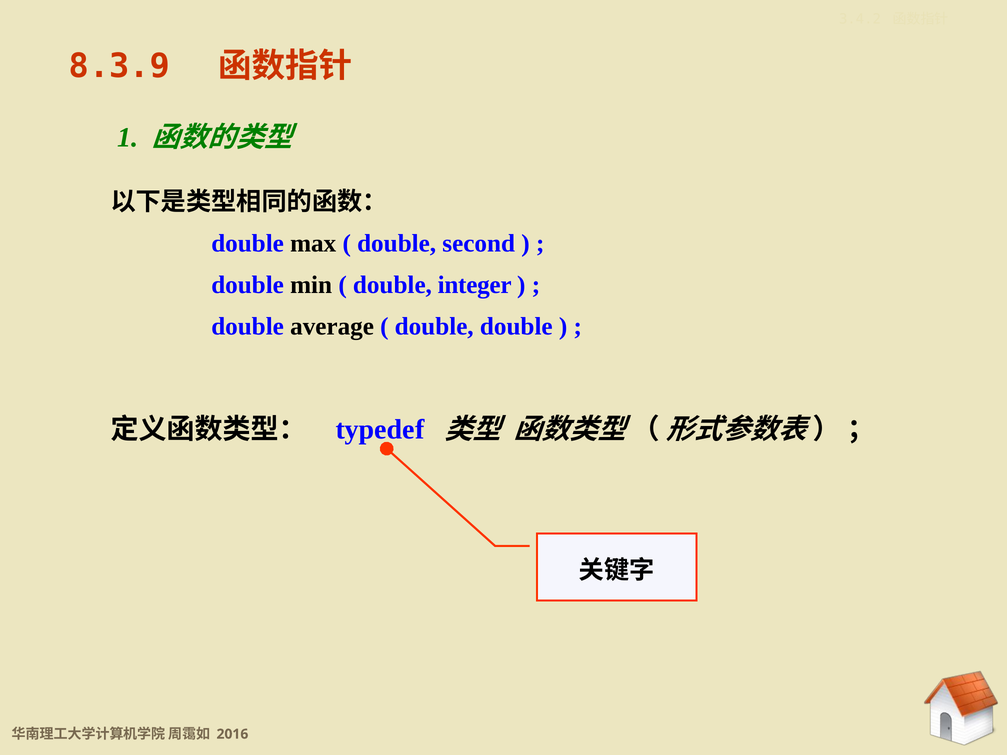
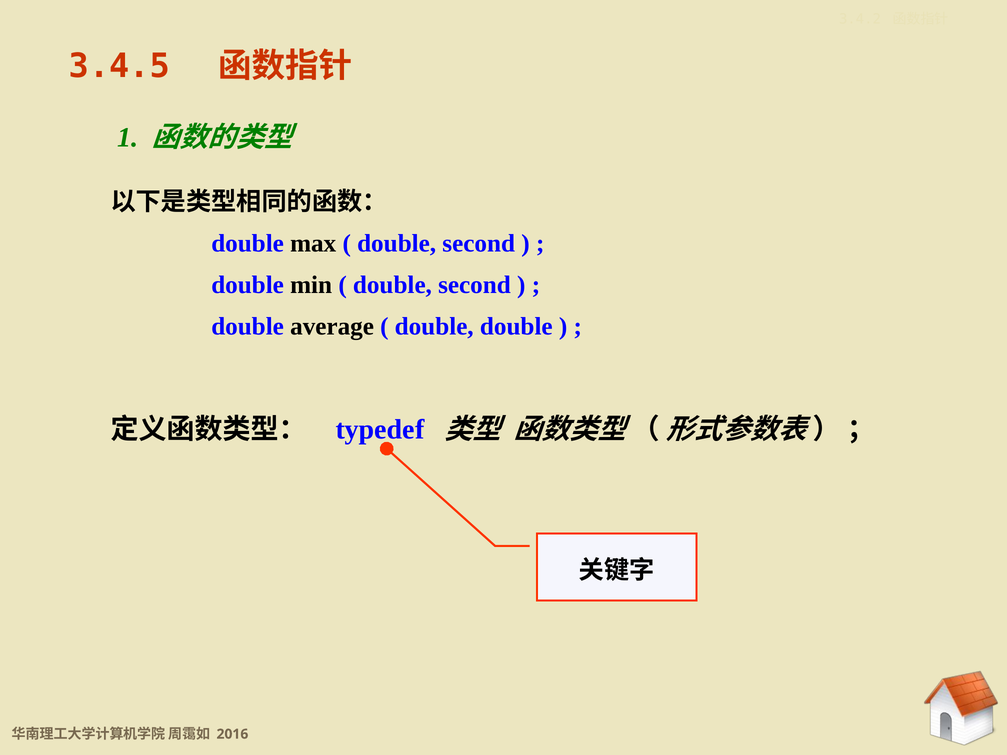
8.3.9: 8.3.9 -> 3.4.5
integer at (475, 285): integer -> second
